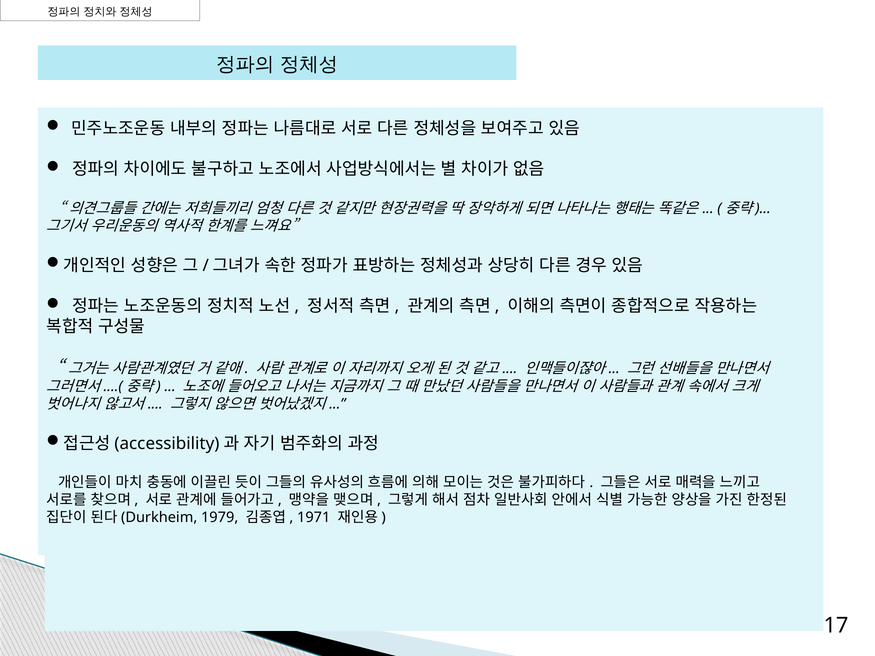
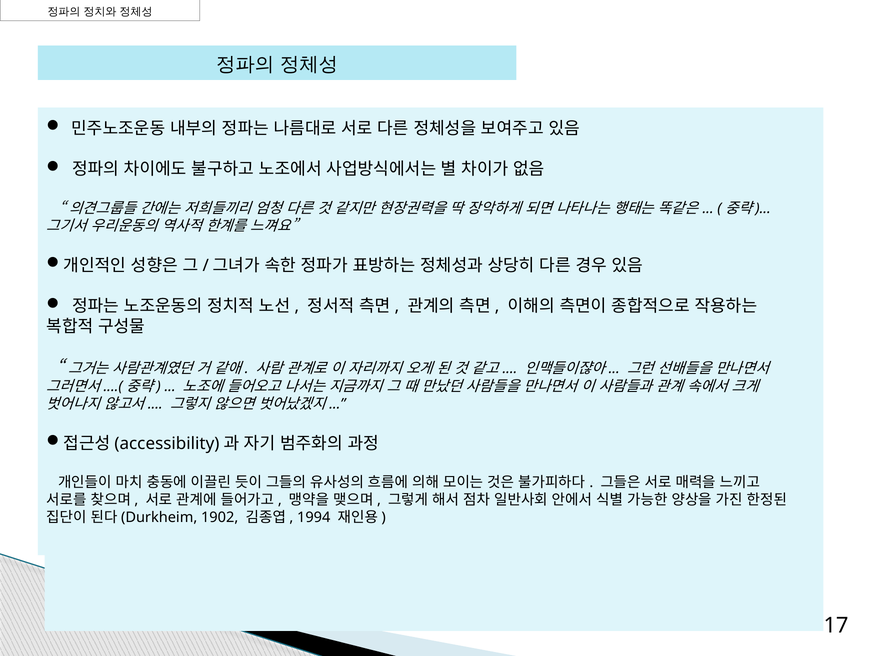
1979: 1979 -> 1902
1971: 1971 -> 1994
